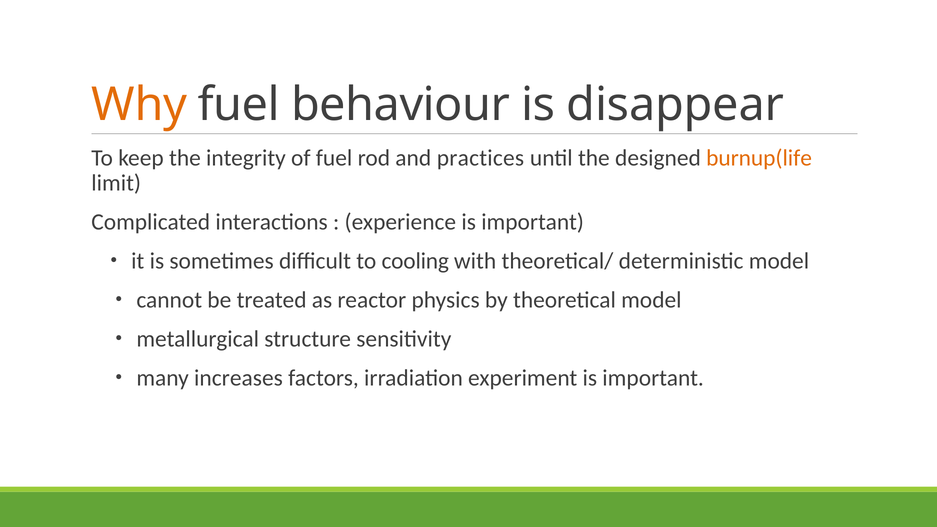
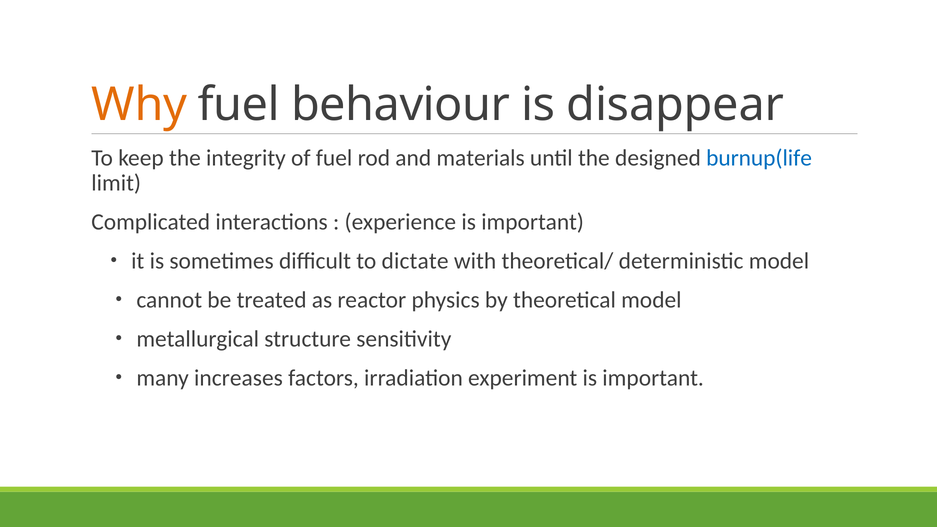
practices: practices -> materials
burnup(life colour: orange -> blue
cooling: cooling -> dictate
